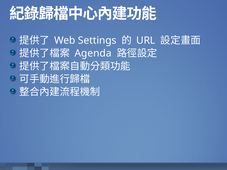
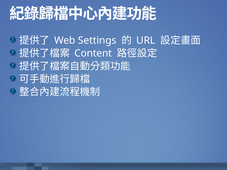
Agenda: Agenda -> Content
